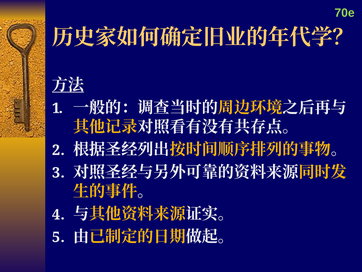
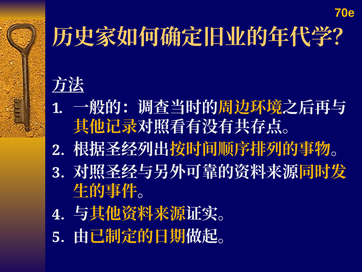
70e colour: light green -> yellow
